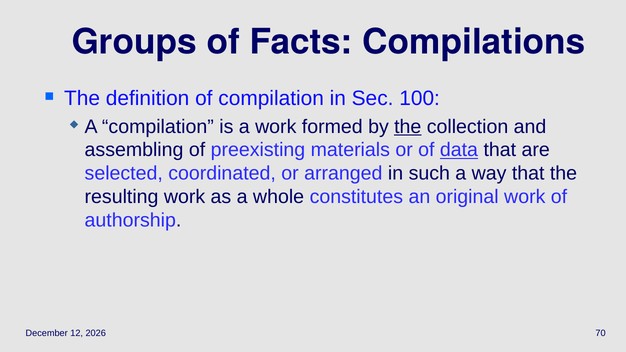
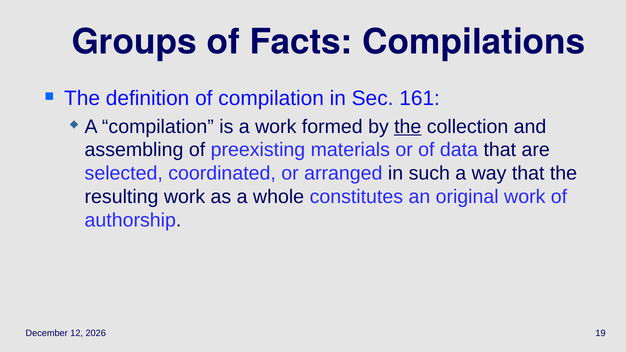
100: 100 -> 161
data underline: present -> none
70: 70 -> 19
